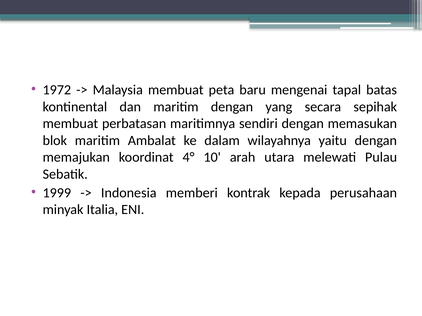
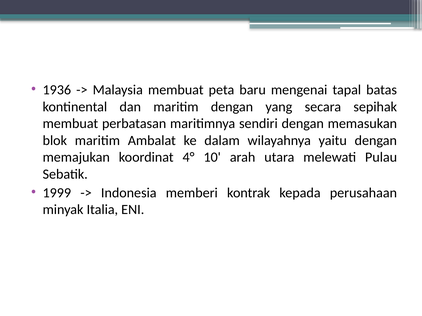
1972: 1972 -> 1936
